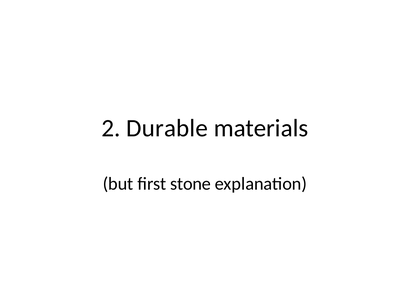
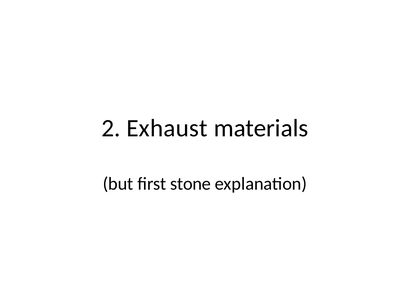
Durable: Durable -> Exhaust
